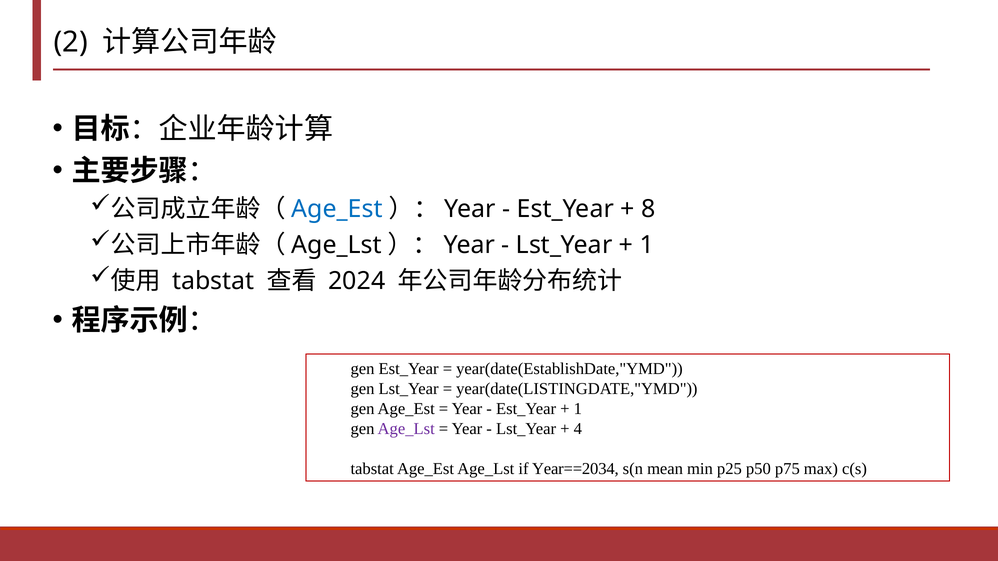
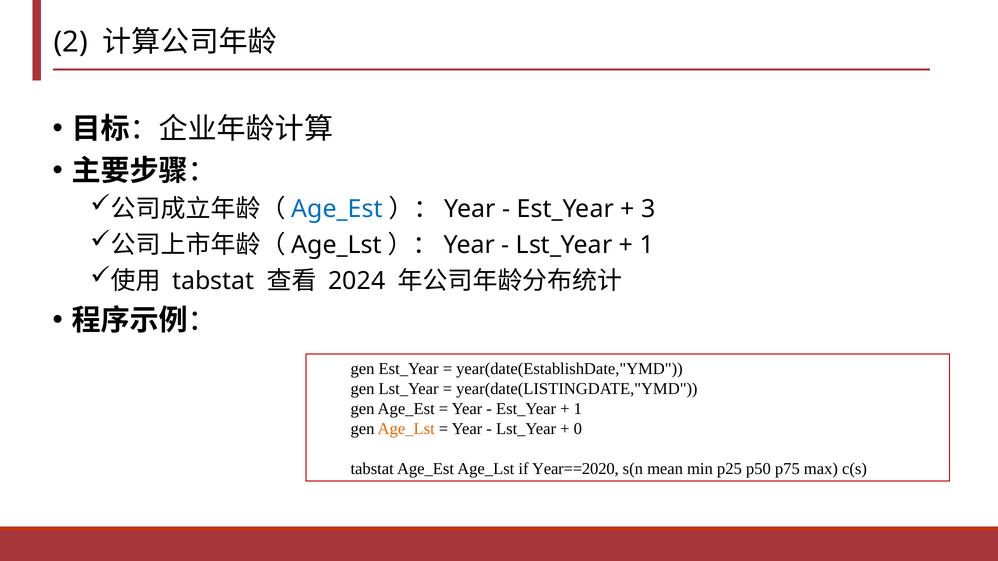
8: 8 -> 3
Age_Lst at (406, 429) colour: purple -> orange
4: 4 -> 0
Year==2034: Year==2034 -> Year==2020
